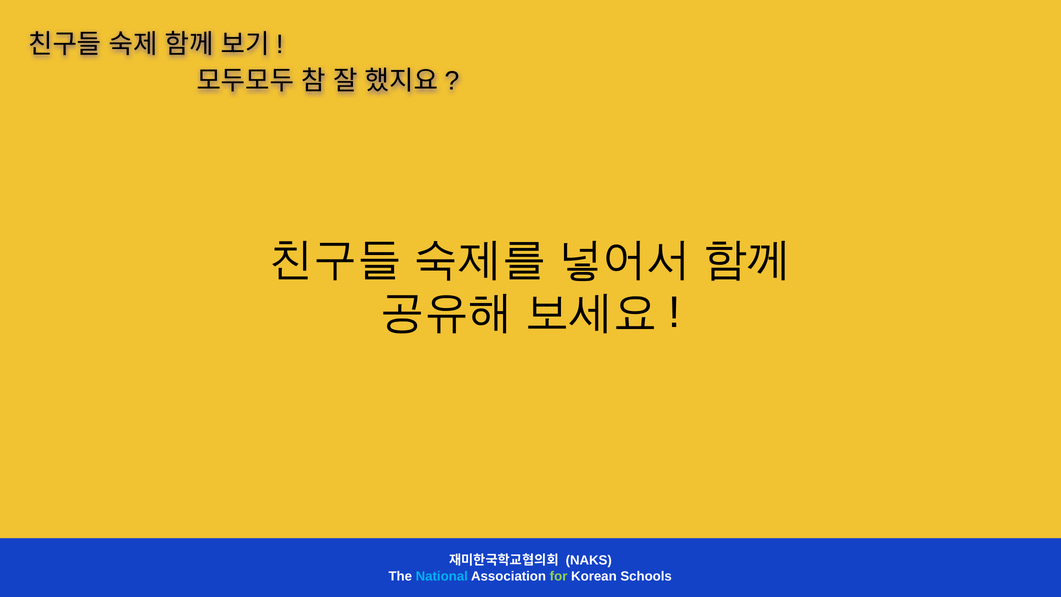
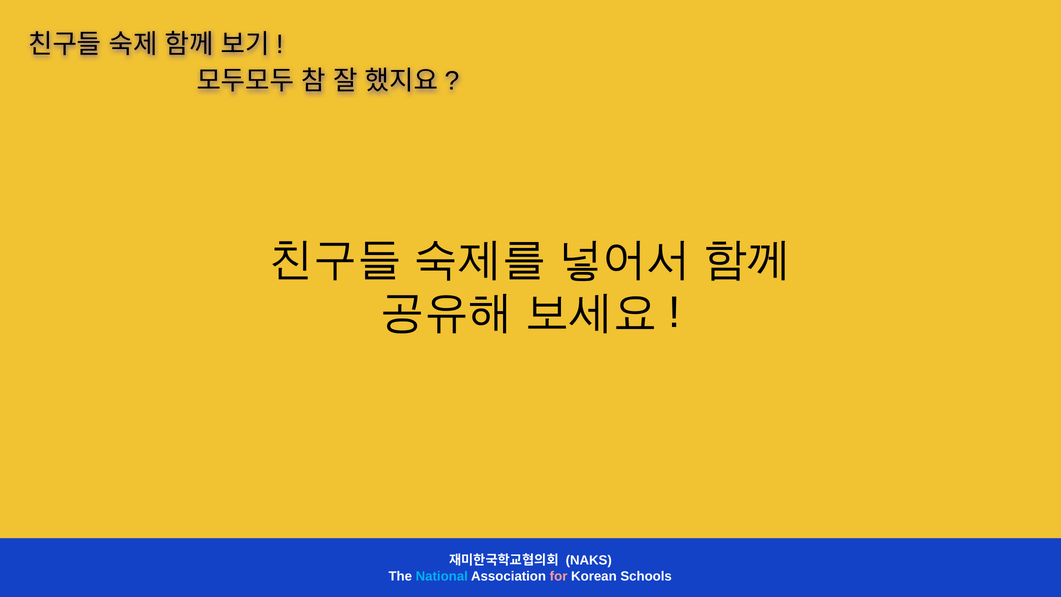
for colour: light green -> pink
